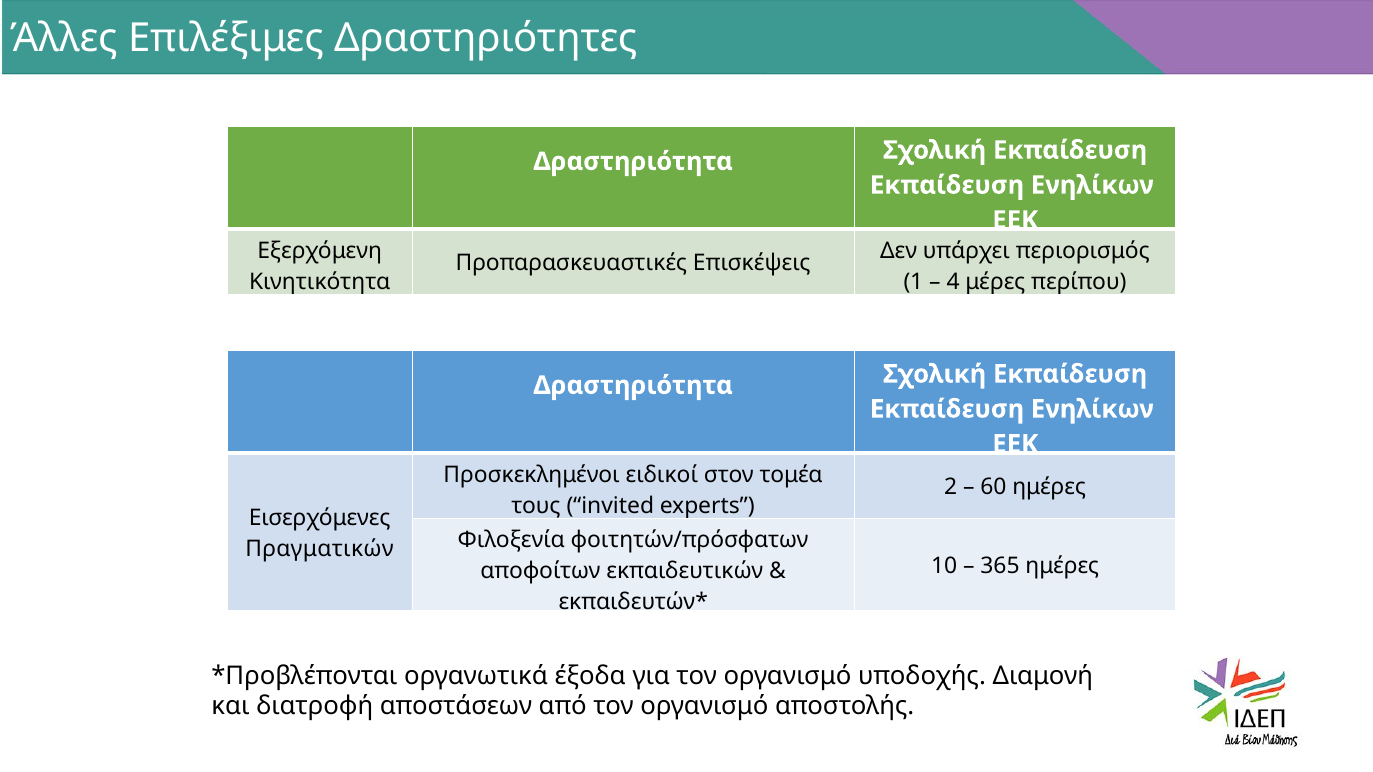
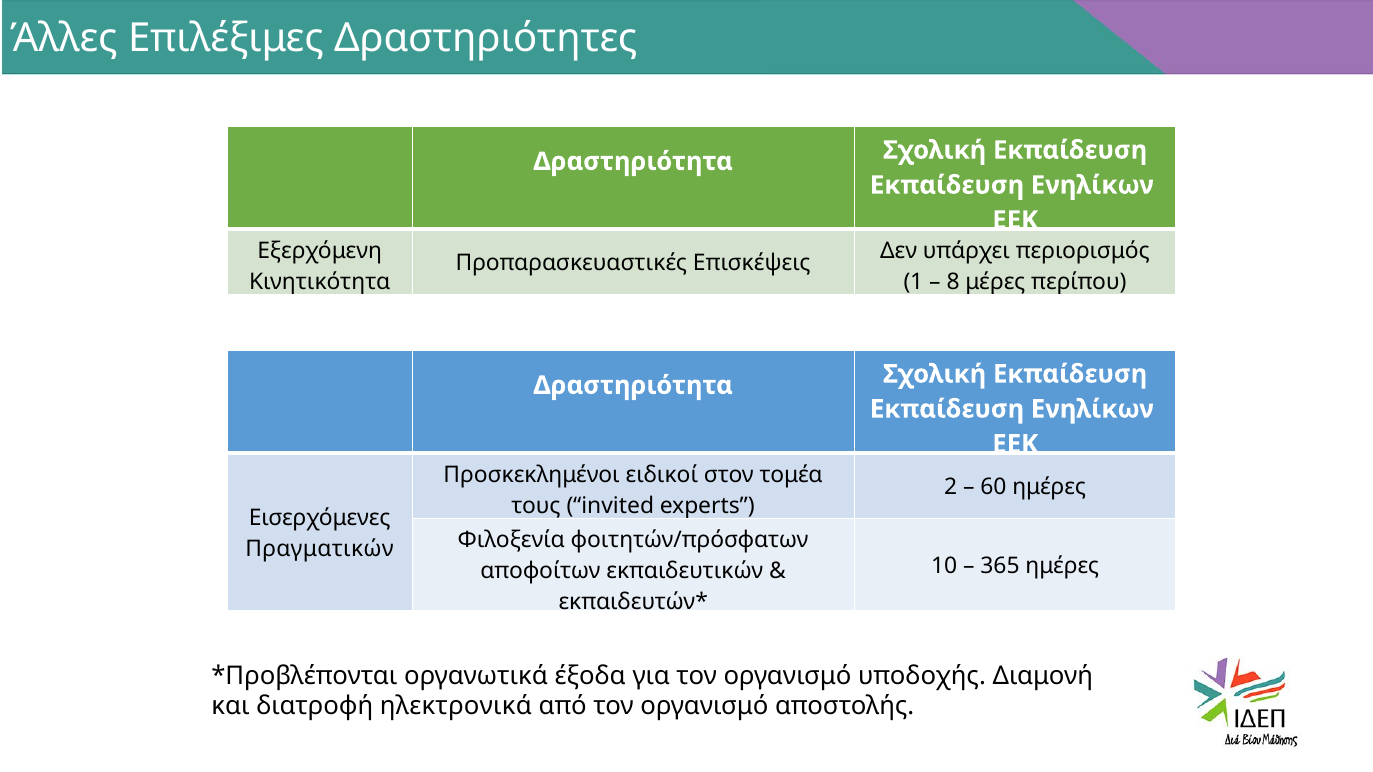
4: 4 -> 8
αποστάσεων: αποστάσεων -> ηλεκτρονικά
